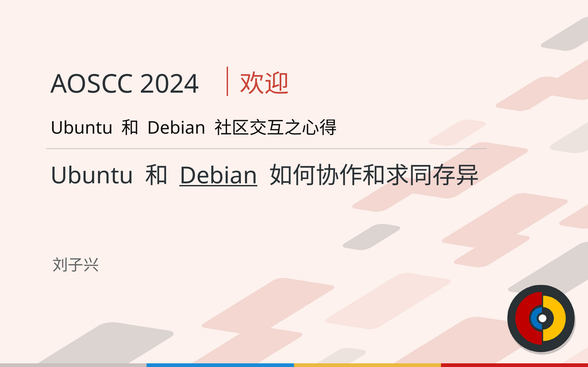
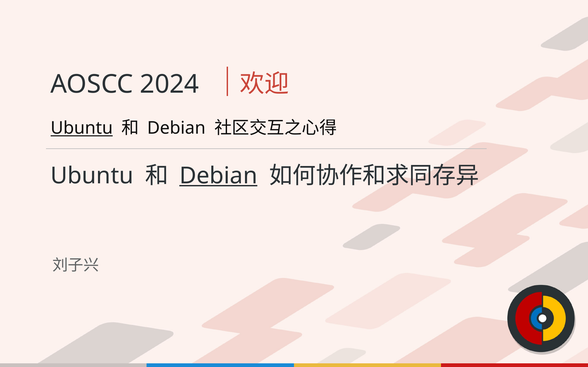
Ubuntu at (82, 128) underline: none -> present
